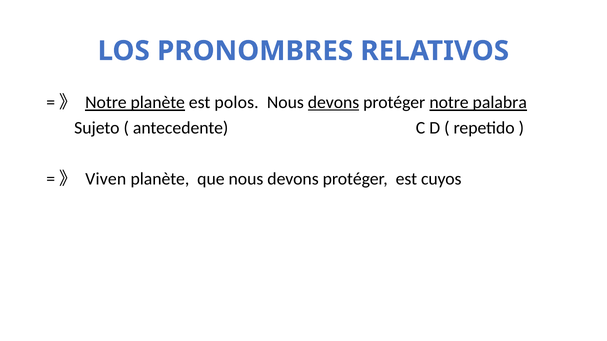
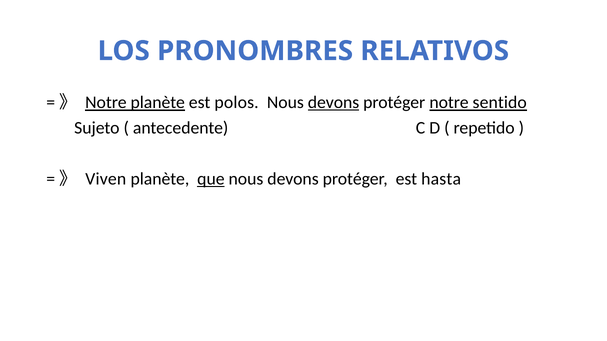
palabra: palabra -> sentido
que underline: none -> present
cuyos: cuyos -> hasta
